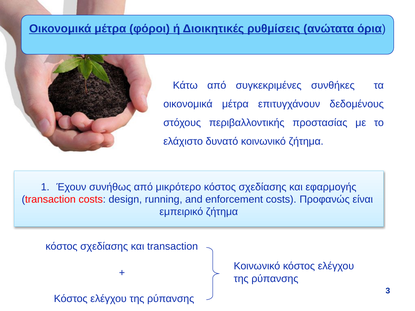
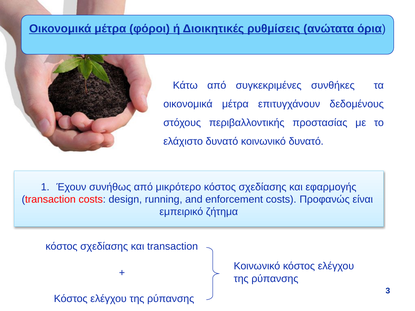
κοινωνικό ζήτημα: ζήτημα -> δυνατό
